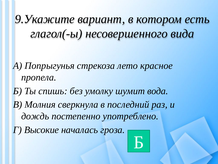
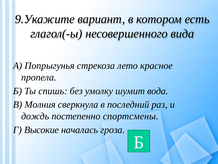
употреблено: употреблено -> спортсмены
